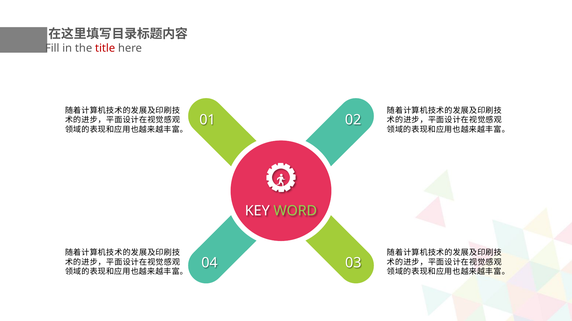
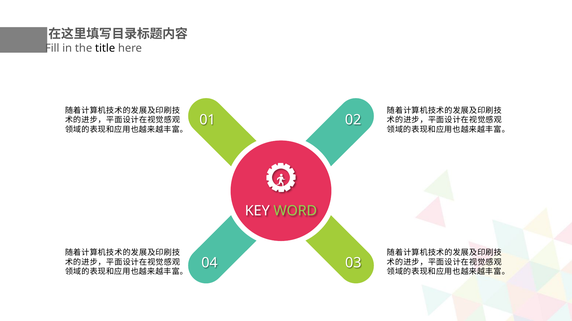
title colour: red -> black
